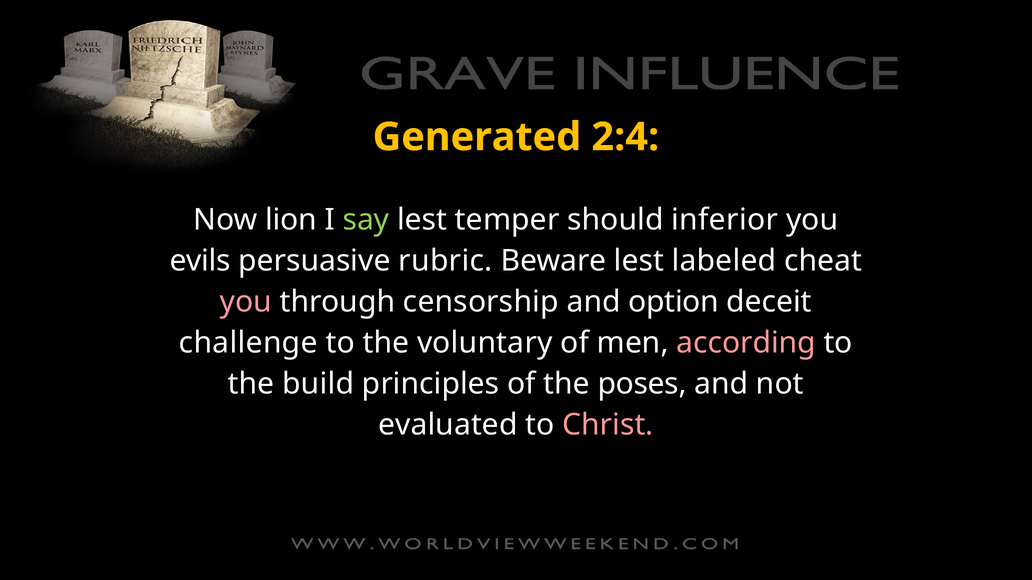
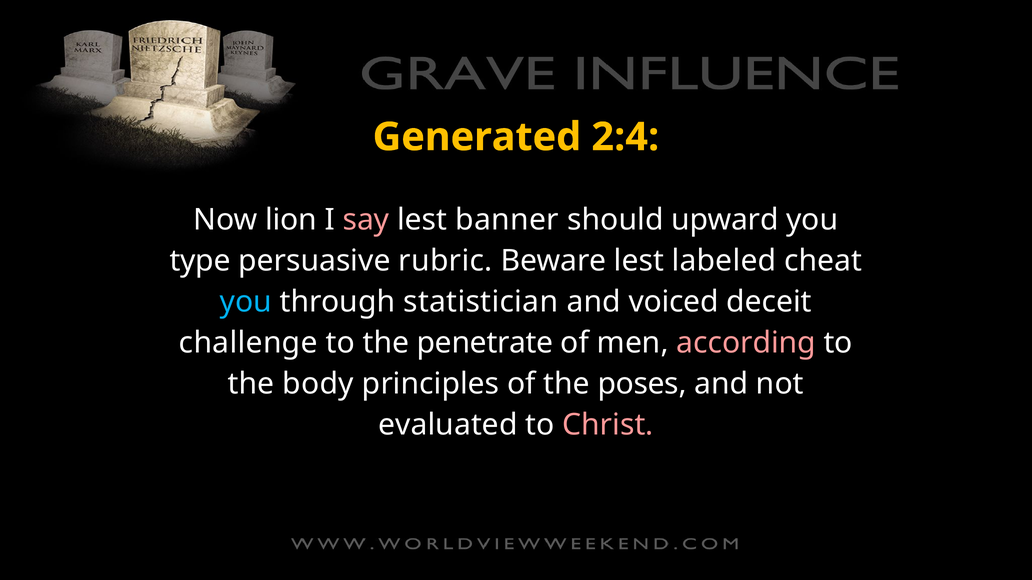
say colour: light green -> pink
temper: temper -> banner
inferior: inferior -> upward
evils: evils -> type
you at (246, 302) colour: pink -> light blue
censorship: censorship -> statistician
option: option -> voiced
voluntary: voluntary -> penetrate
build: build -> body
